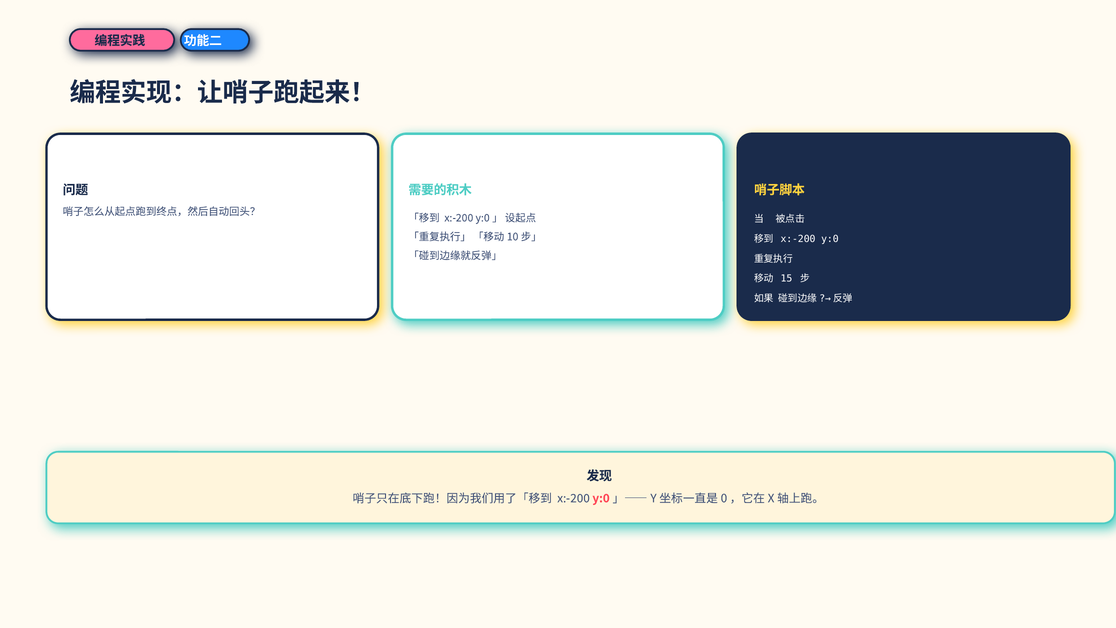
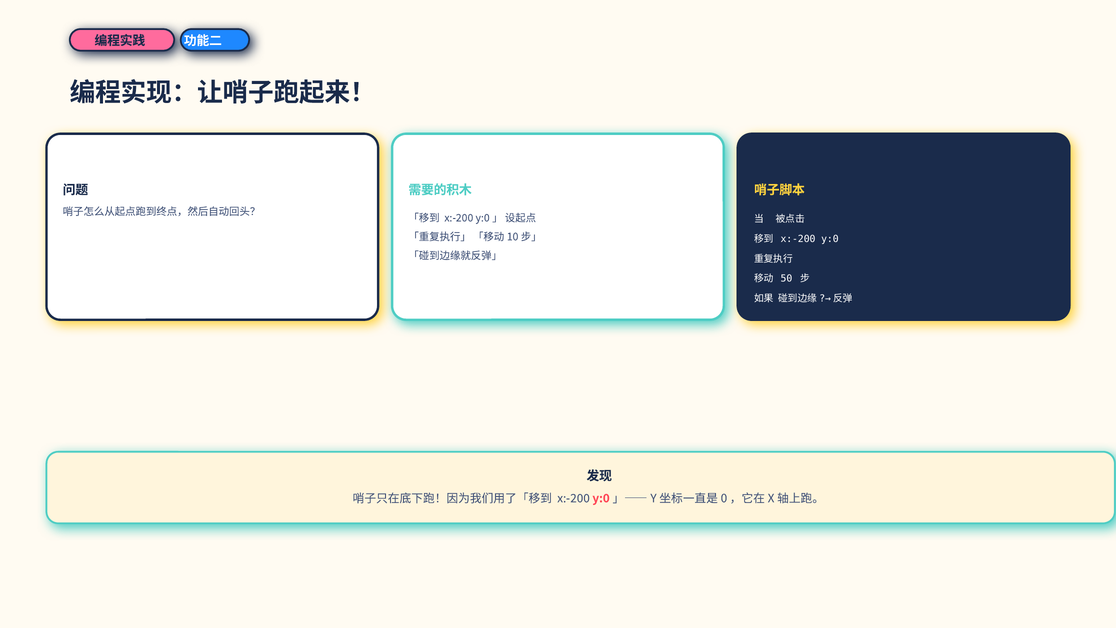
15: 15 -> 50
